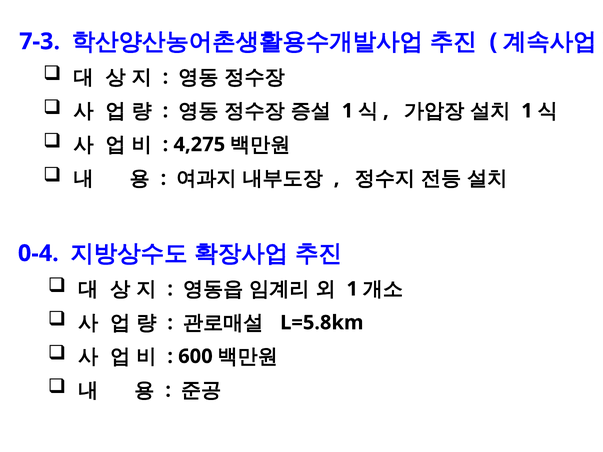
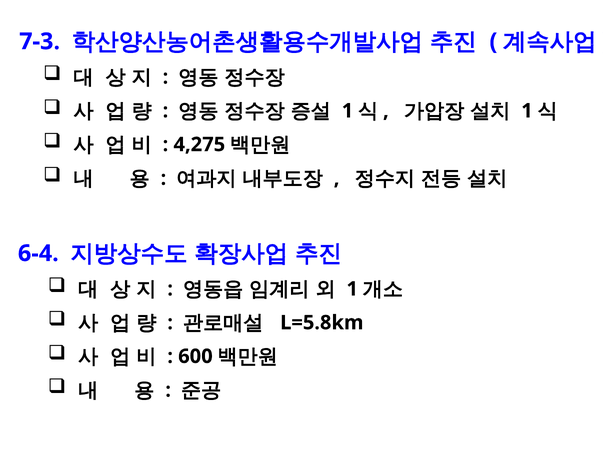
0-4: 0-4 -> 6-4
